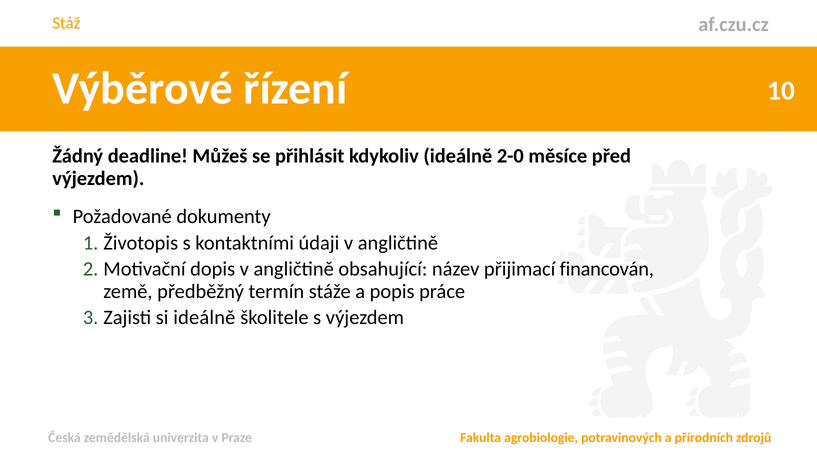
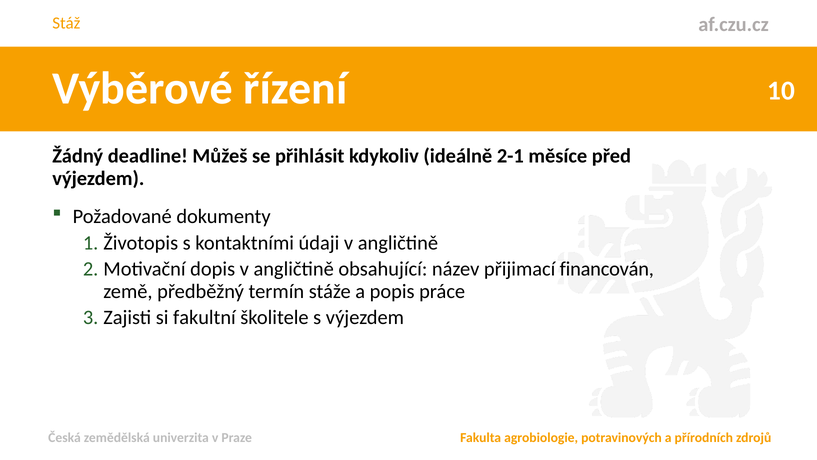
2-0: 2-0 -> 2-1
si ideálně: ideálně -> fakultní
